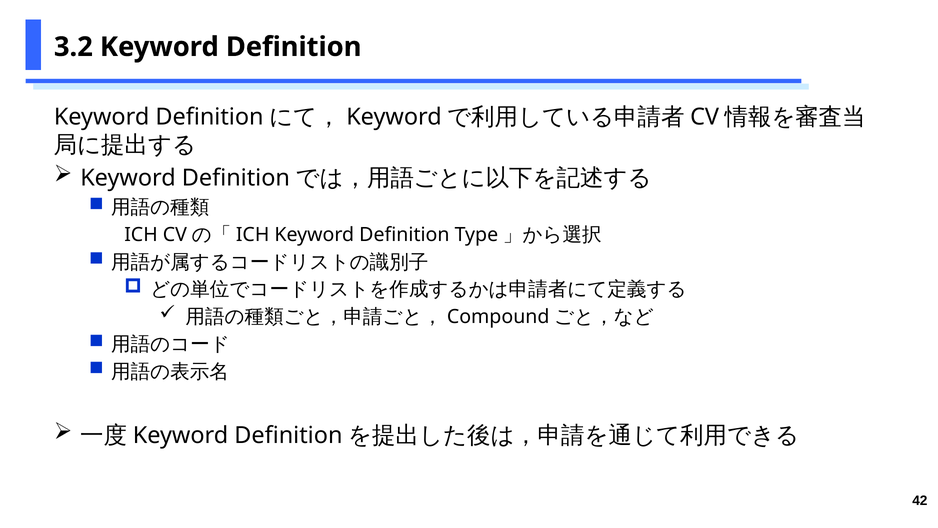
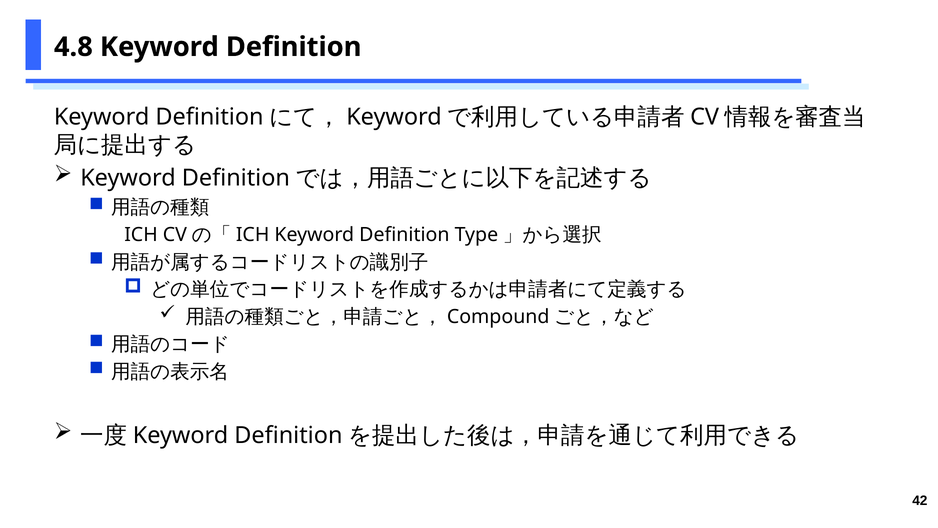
3.2: 3.2 -> 4.8
